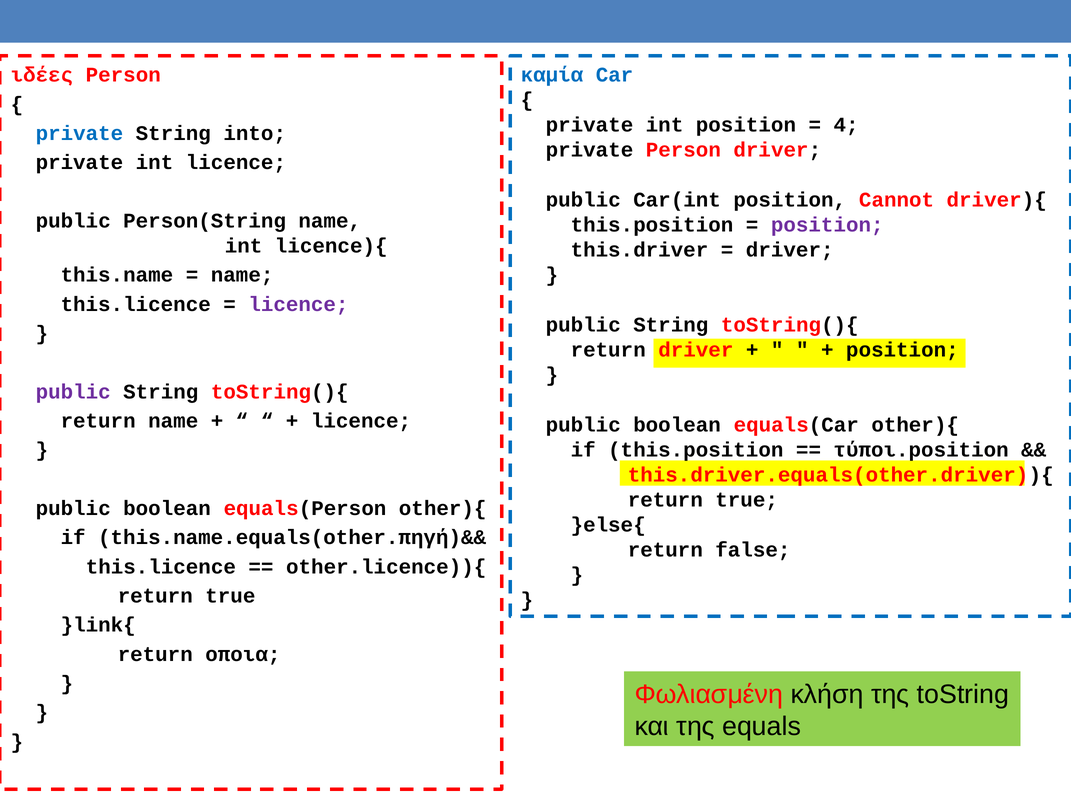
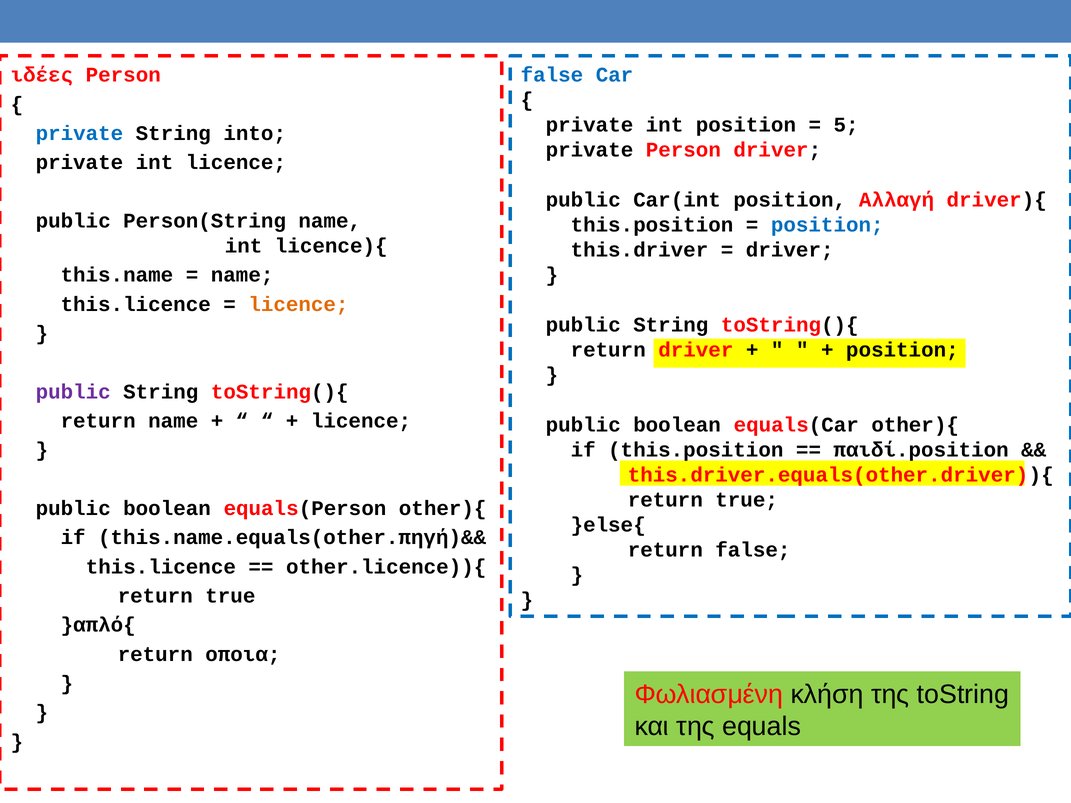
καμία at (552, 75): καμία -> false
4: 4 -> 5
Cannot: Cannot -> Αλλαγή
position at (827, 225) colour: purple -> blue
licence at (298, 304) colour: purple -> orange
τύποι.position: τύποι.position -> παιδί.position
}link{: }link{ -> }απλό{
